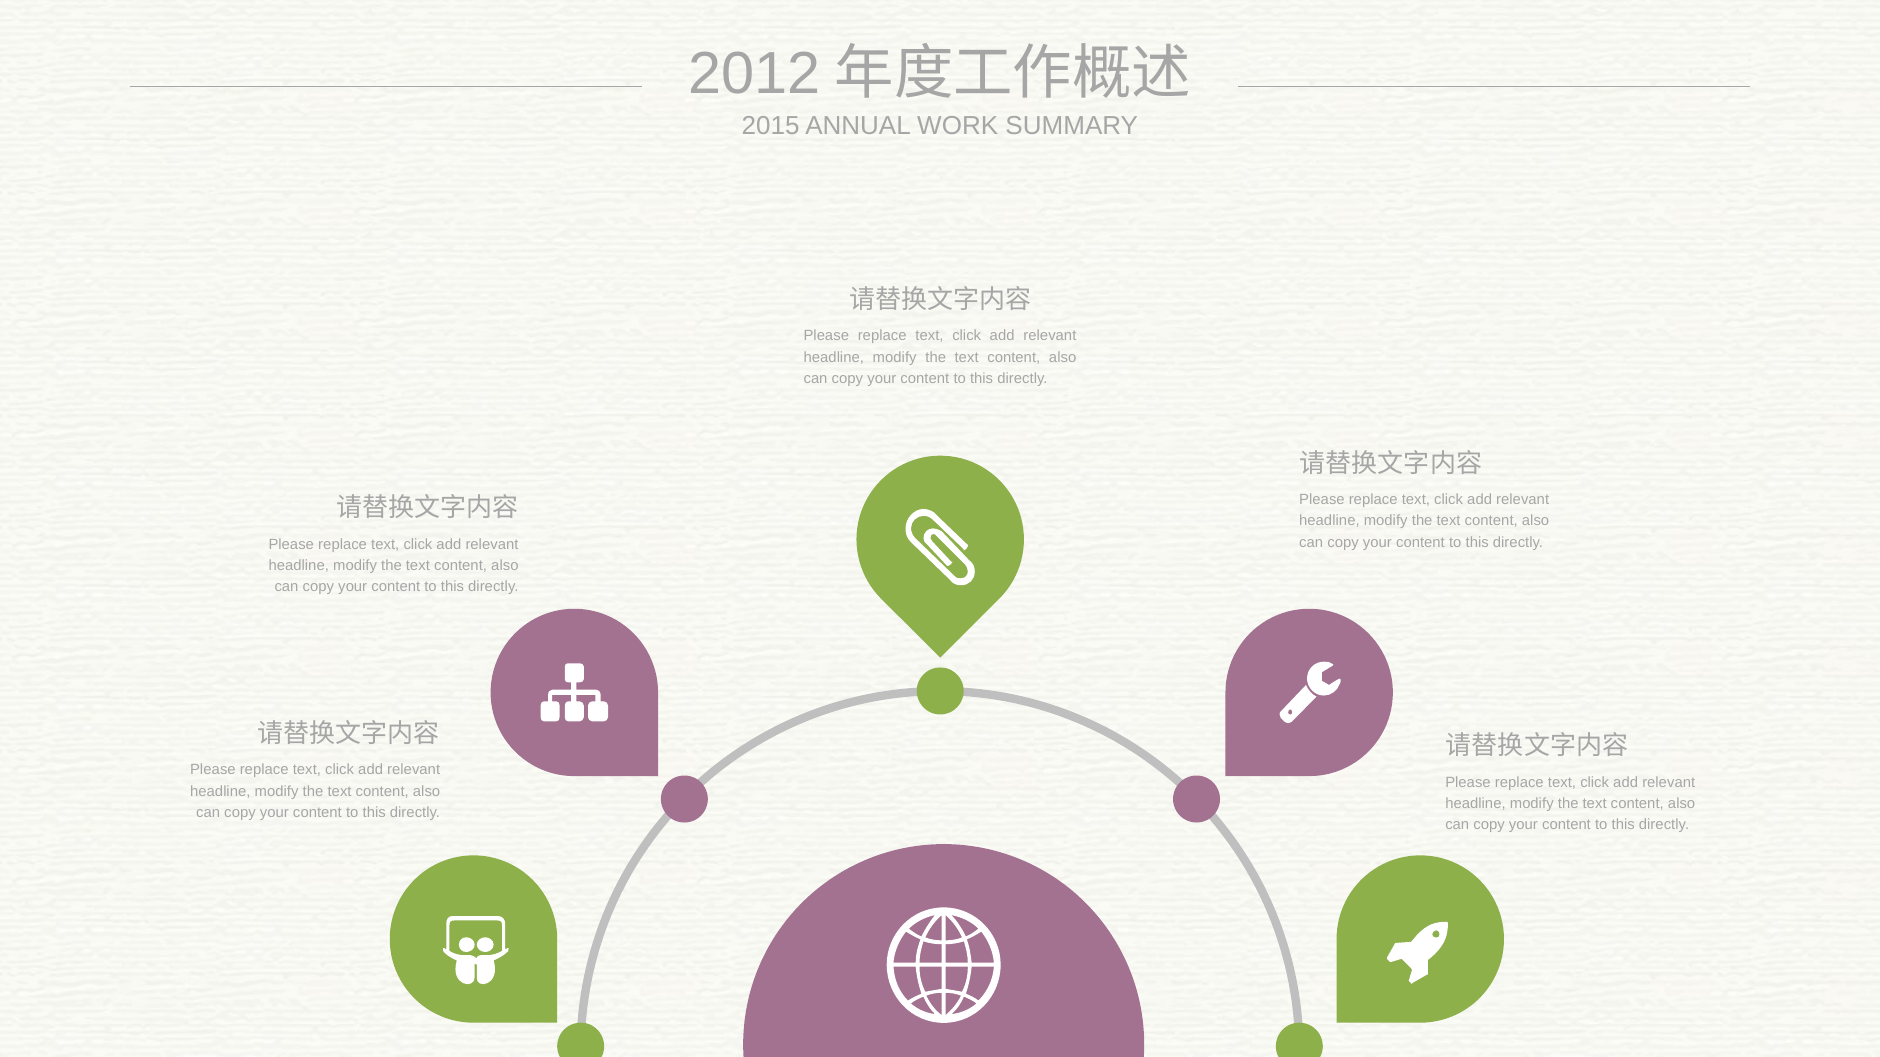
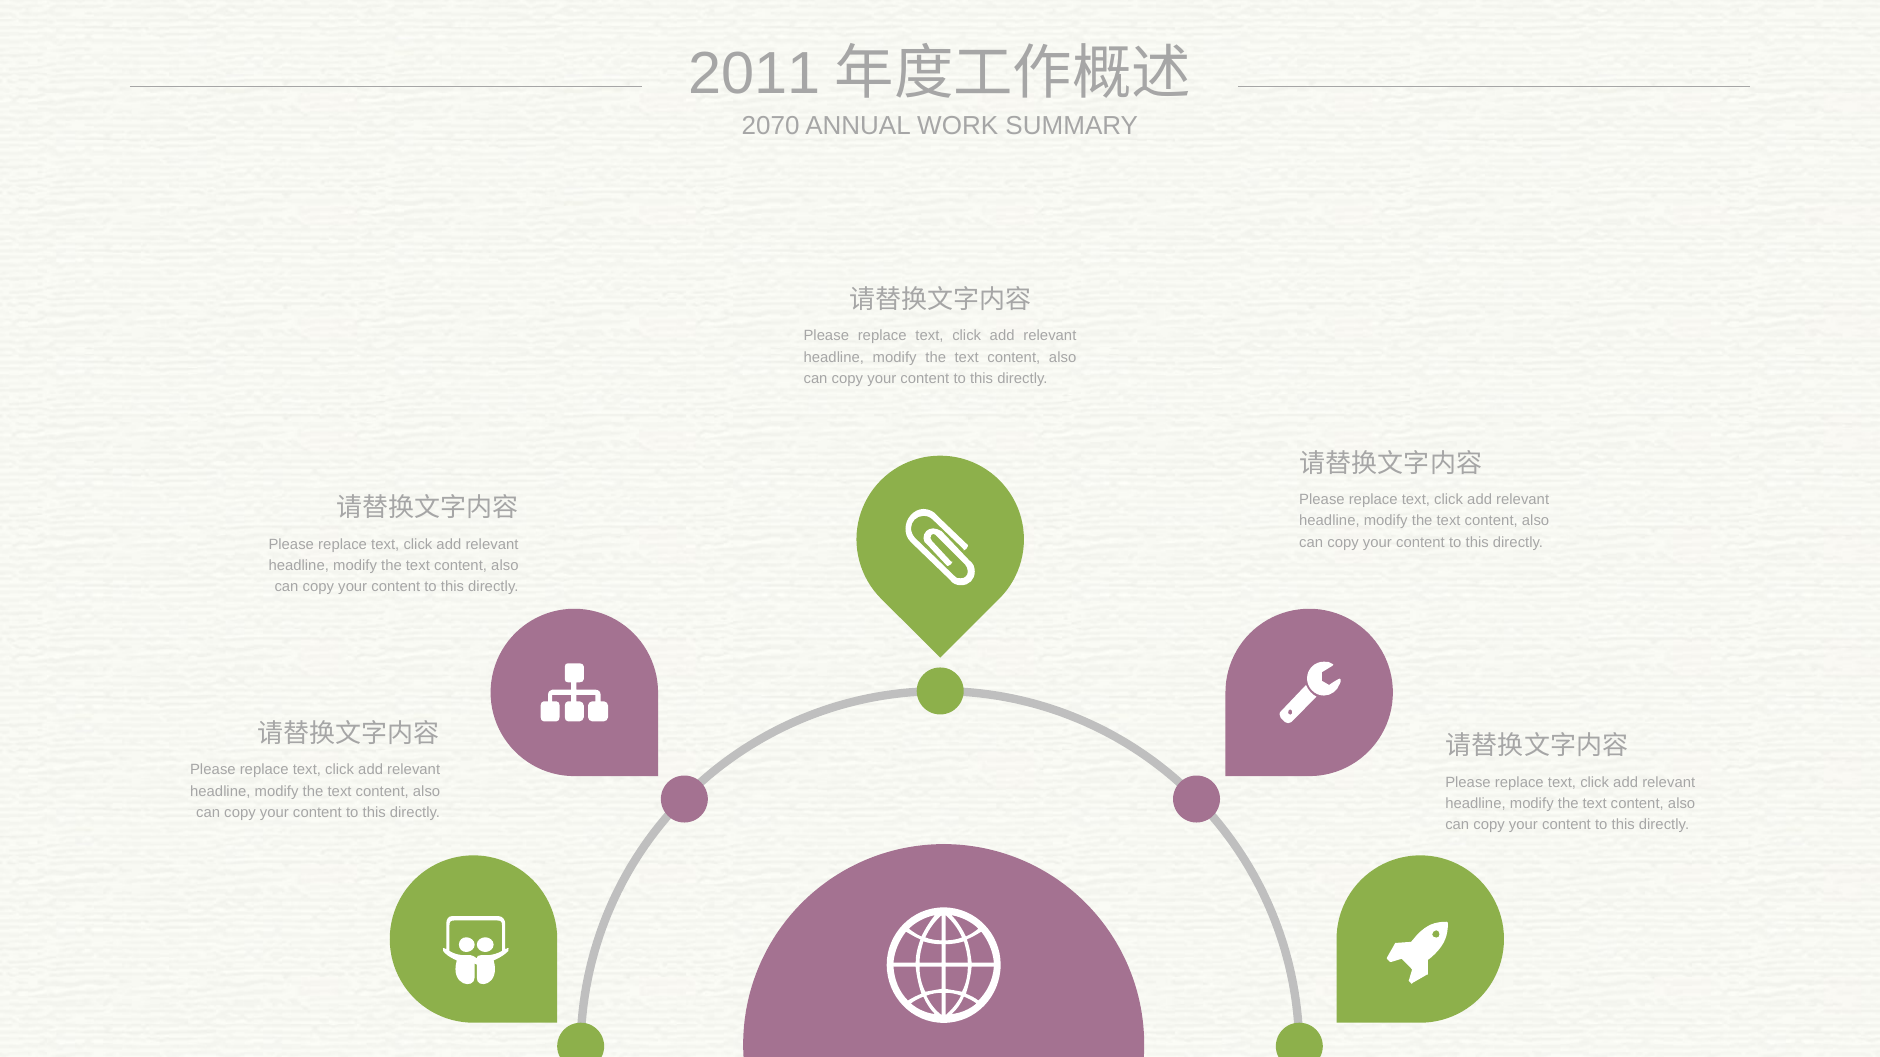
2012: 2012 -> 2011
2015: 2015 -> 2070
